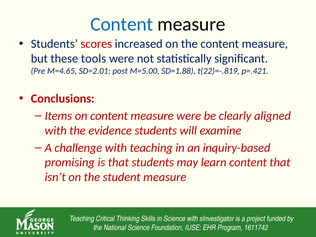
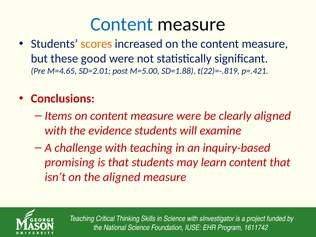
scores colour: red -> orange
tools: tools -> good
the student: student -> aligned
